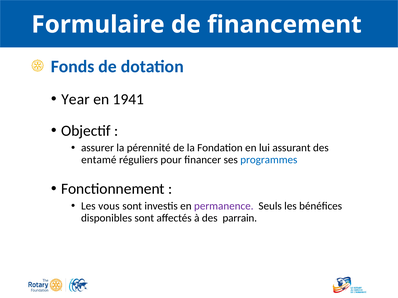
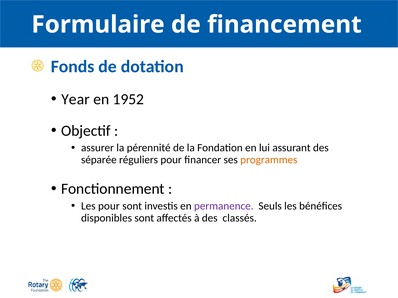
1941: 1941 -> 1952
entamé: entamé -> séparée
programmes colour: blue -> orange
Les vous: vous -> pour
parrain: parrain -> classés
